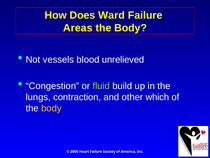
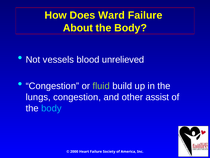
Areas: Areas -> About
lungs contraction: contraction -> congestion
which: which -> assist
body at (51, 108) colour: yellow -> light blue
